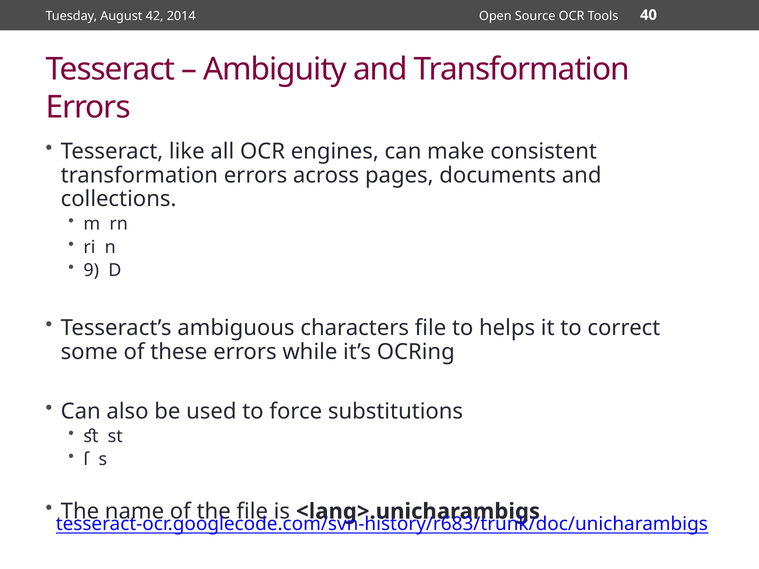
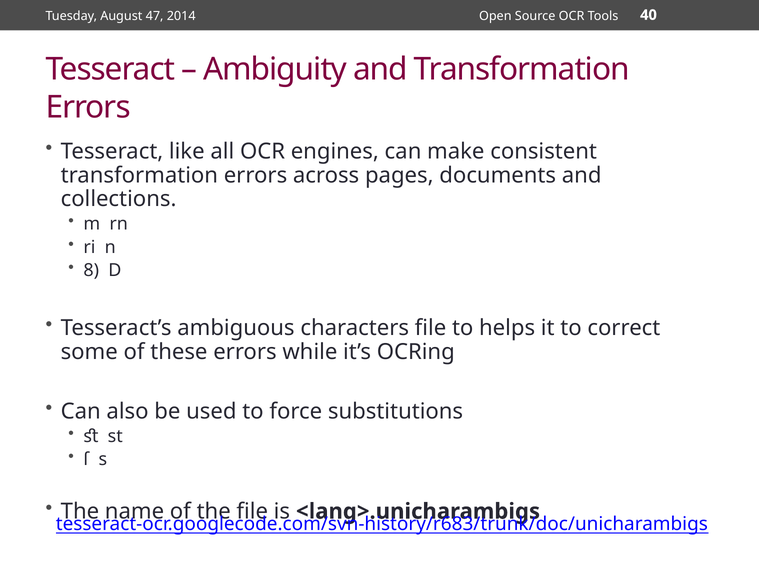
42: 42 -> 47
9: 9 -> 8
